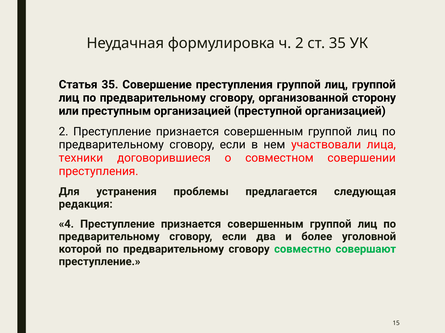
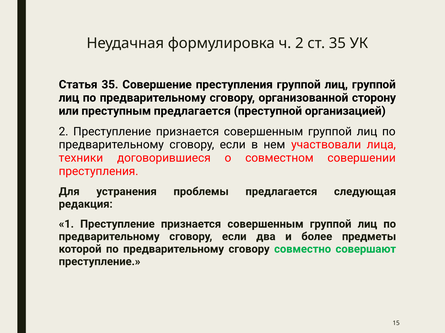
преступным организацией: организацией -> предлагается
4: 4 -> 1
уголовной: уголовной -> предметы
